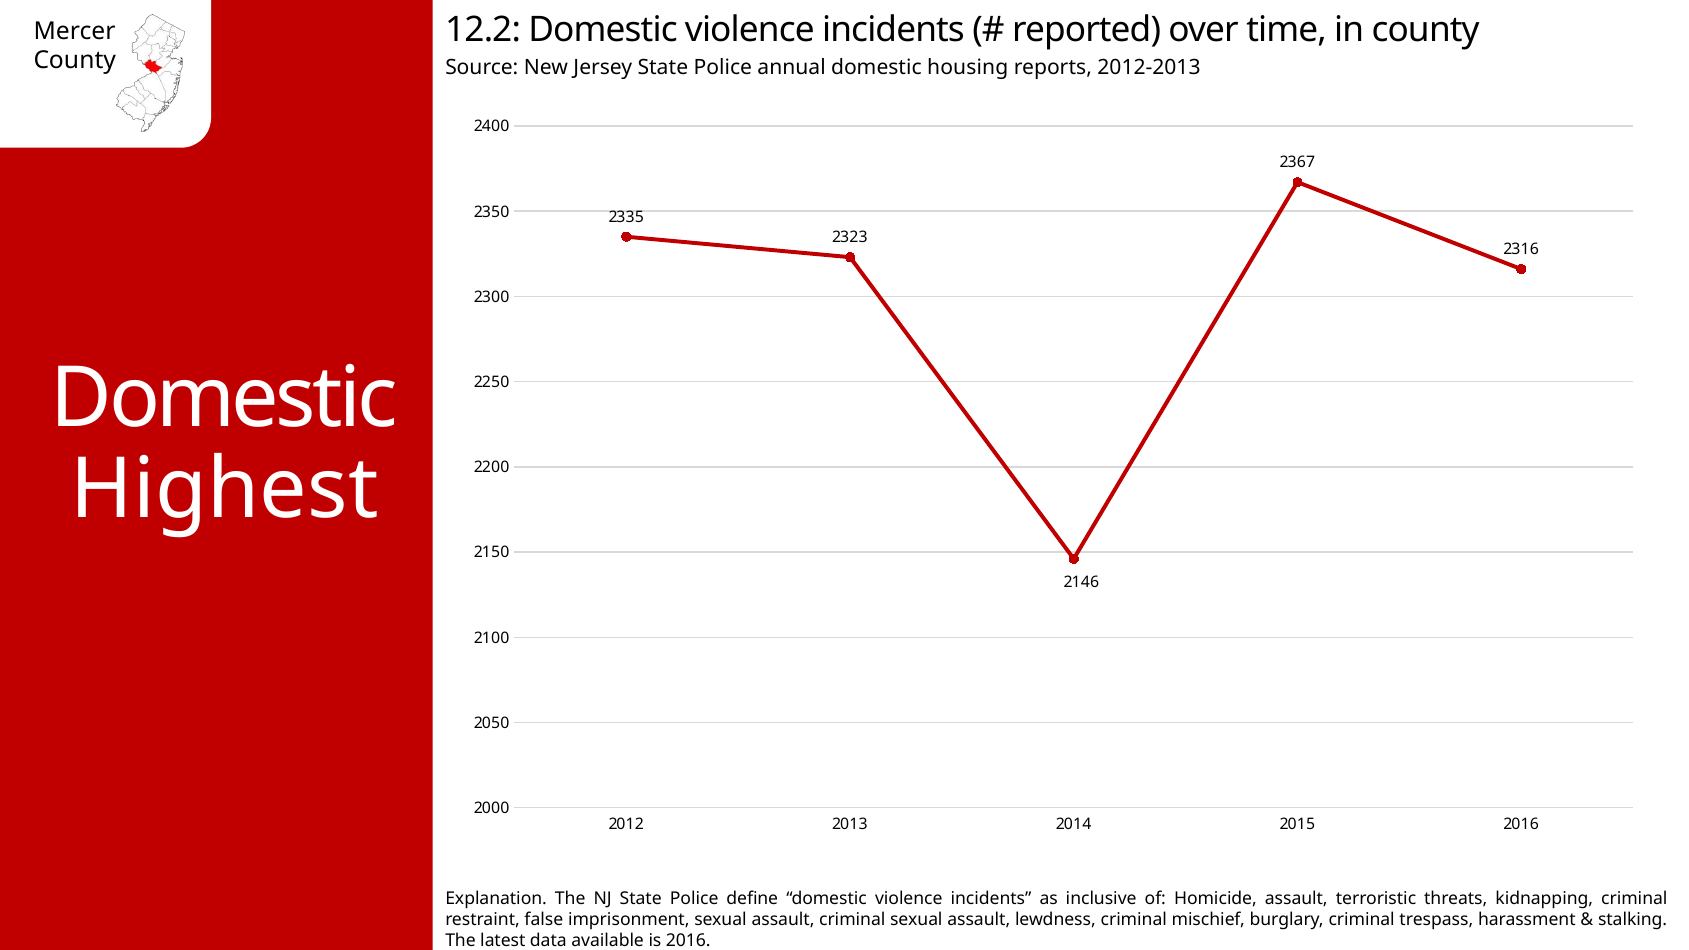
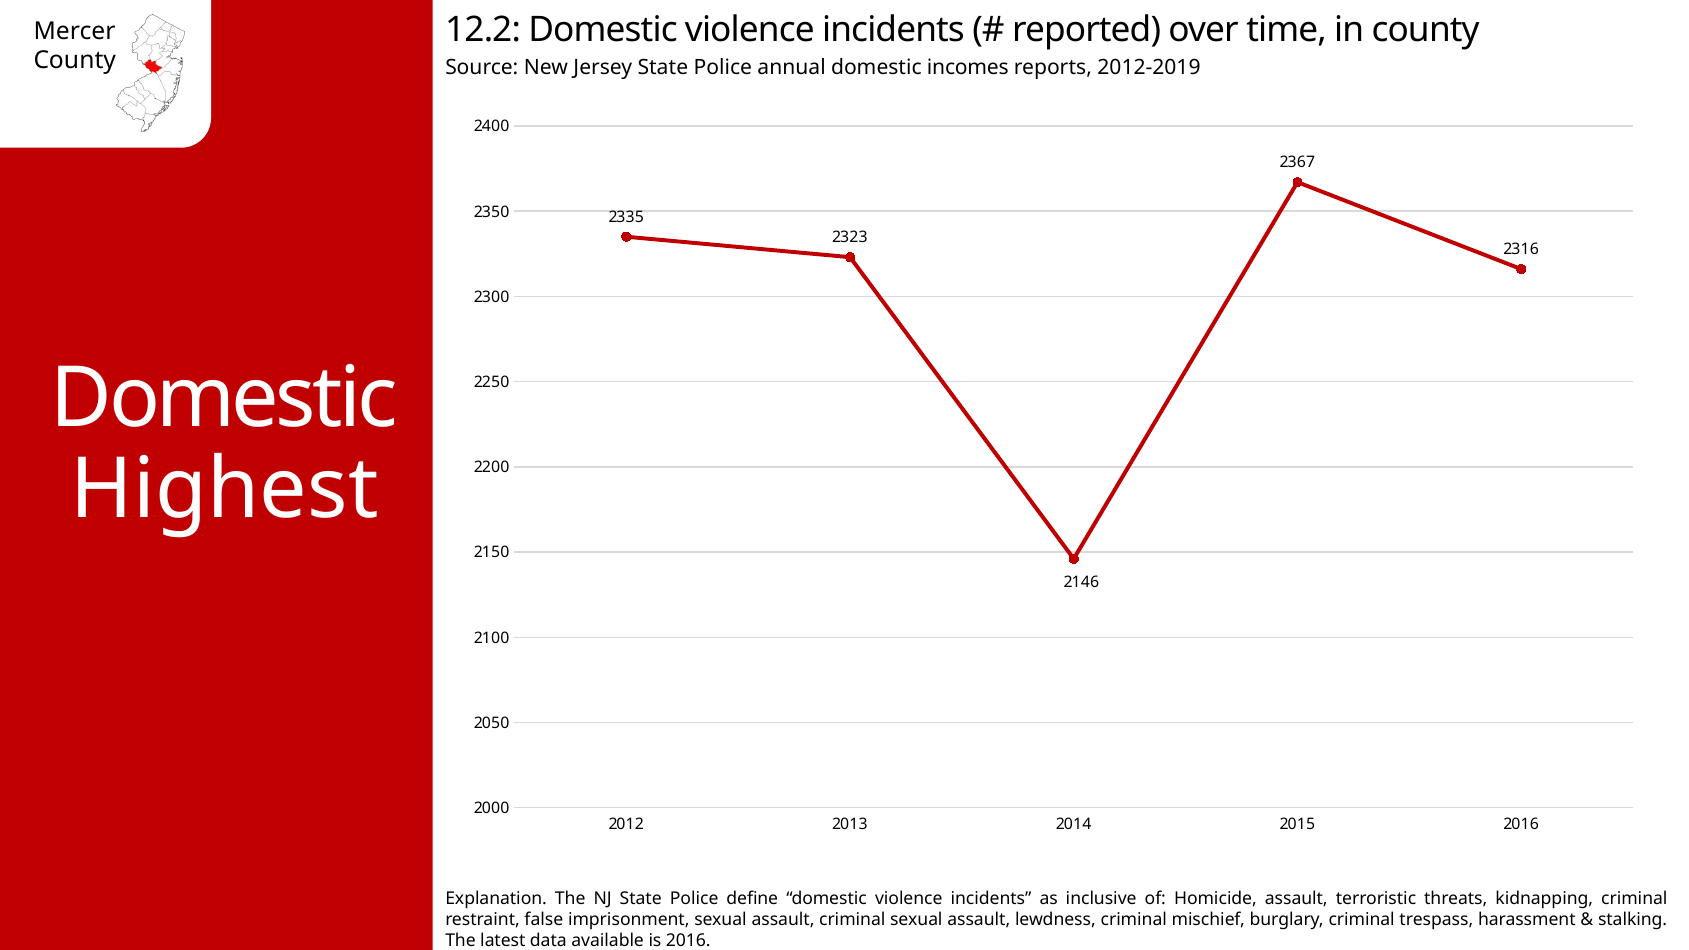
housing: housing -> incomes
2012-2013: 2012-2013 -> 2012-2019
